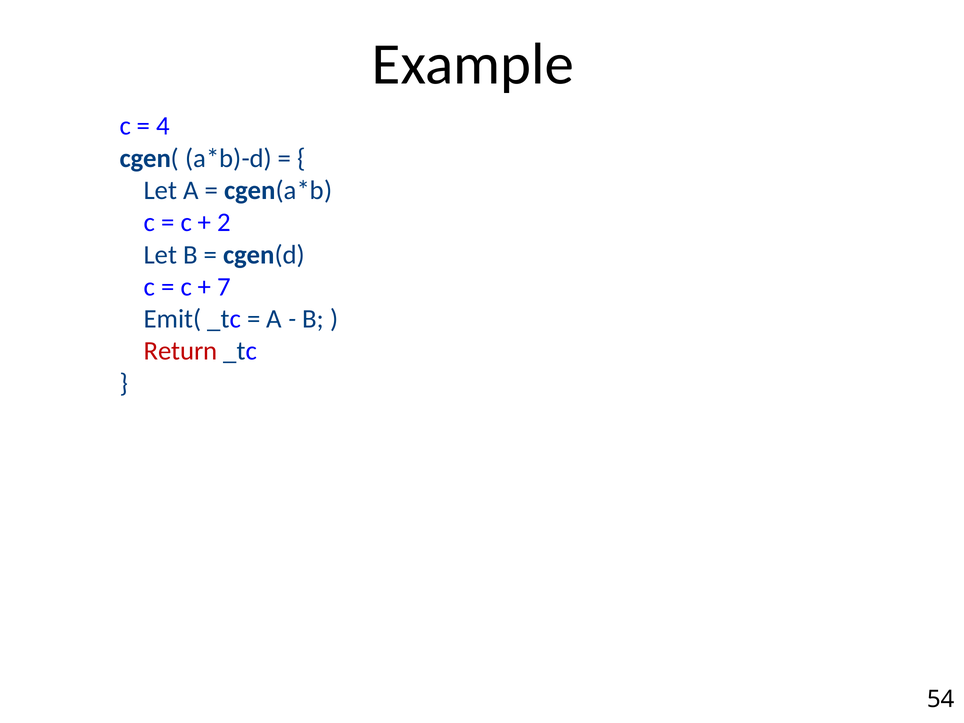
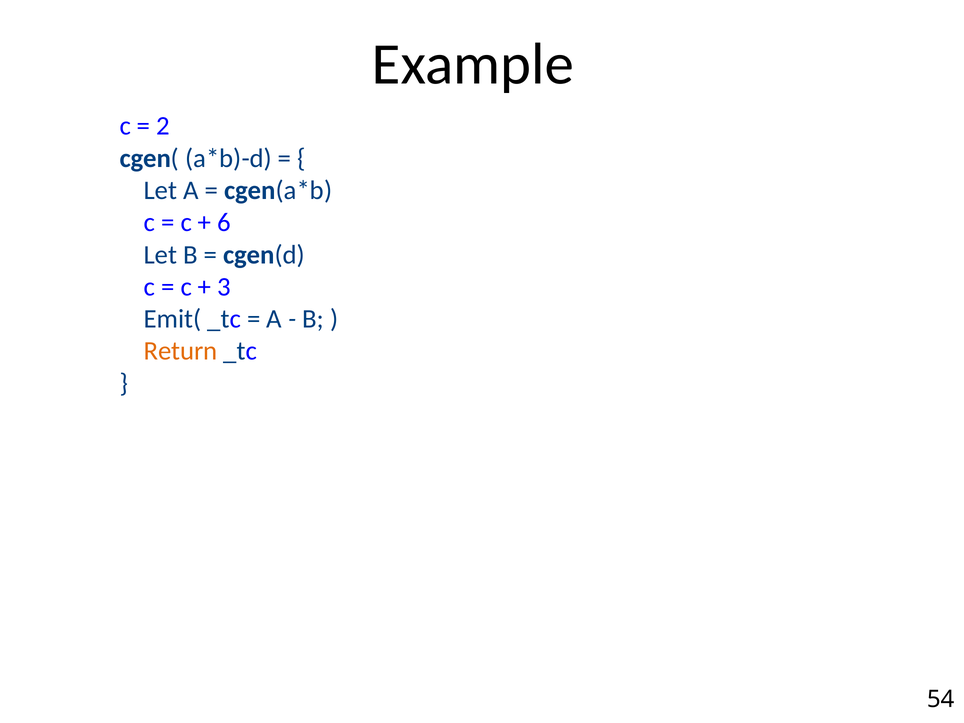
4: 4 -> 2
2: 2 -> 6
7: 7 -> 3
Return colour: red -> orange
